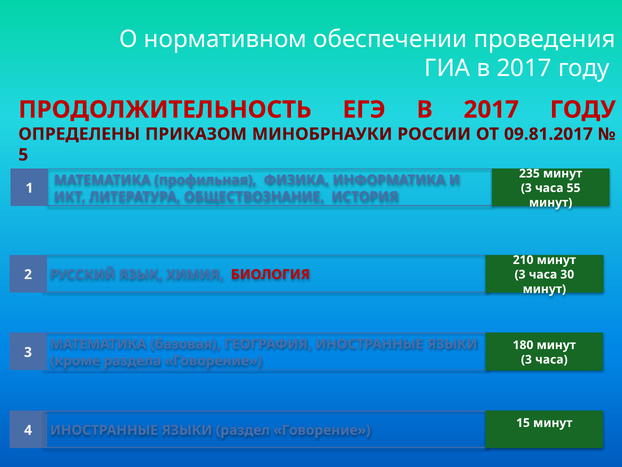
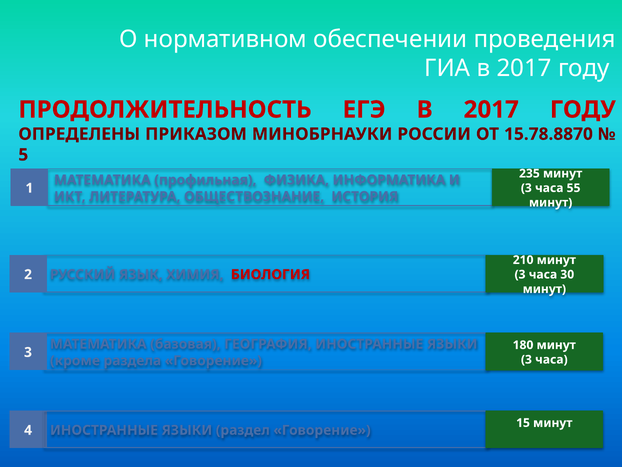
09.81.2017: 09.81.2017 -> 15.78.8870
